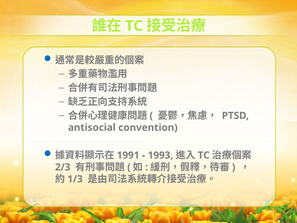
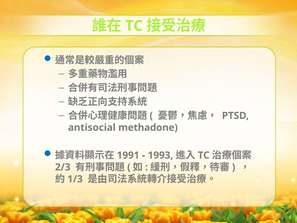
convention: convention -> methadone
